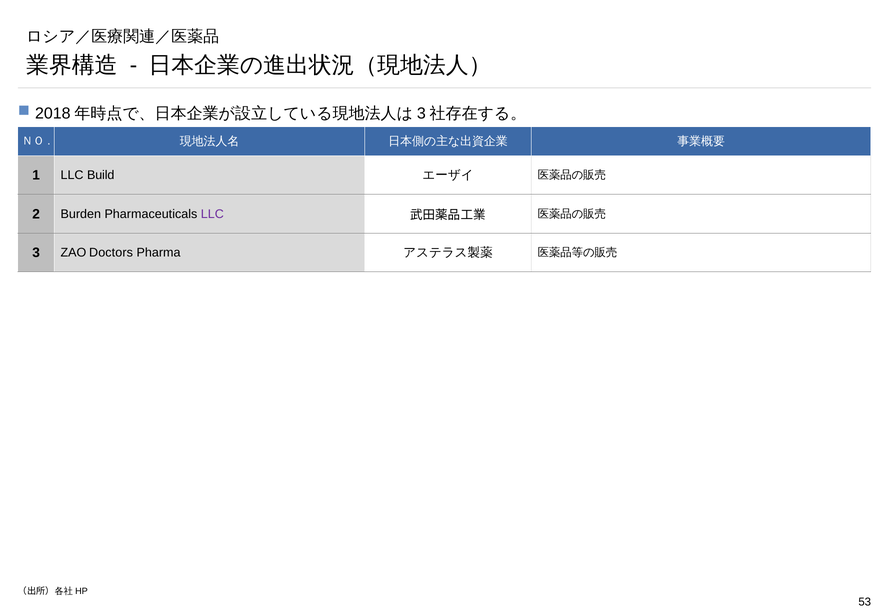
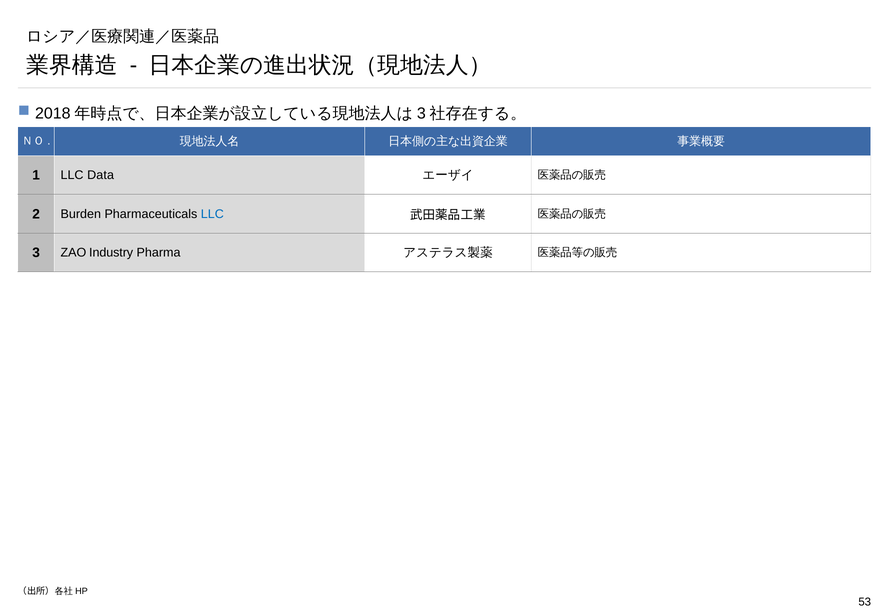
Build: Build -> Data
LLC at (212, 214) colour: purple -> blue
Doctors: Doctors -> Industry
